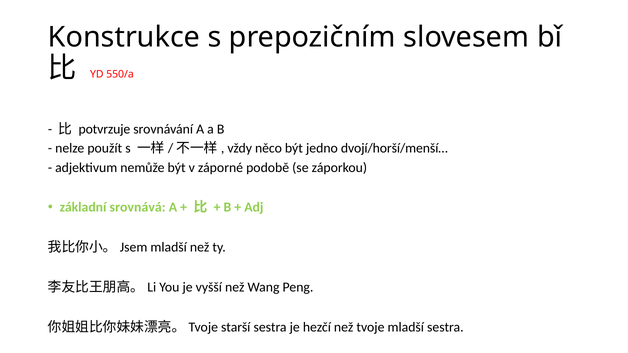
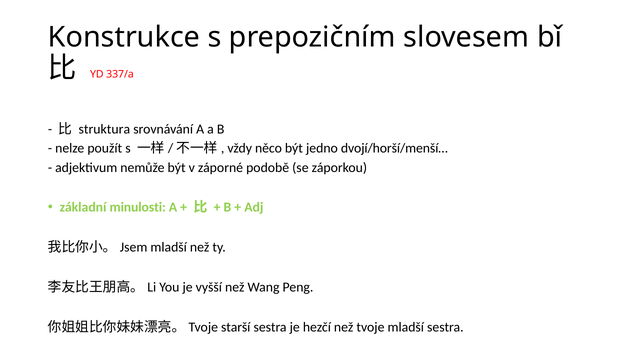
550/a: 550/a -> 337/a
potvrzuje: potvrzuje -> struktura
srovnává: srovnává -> minulosti
